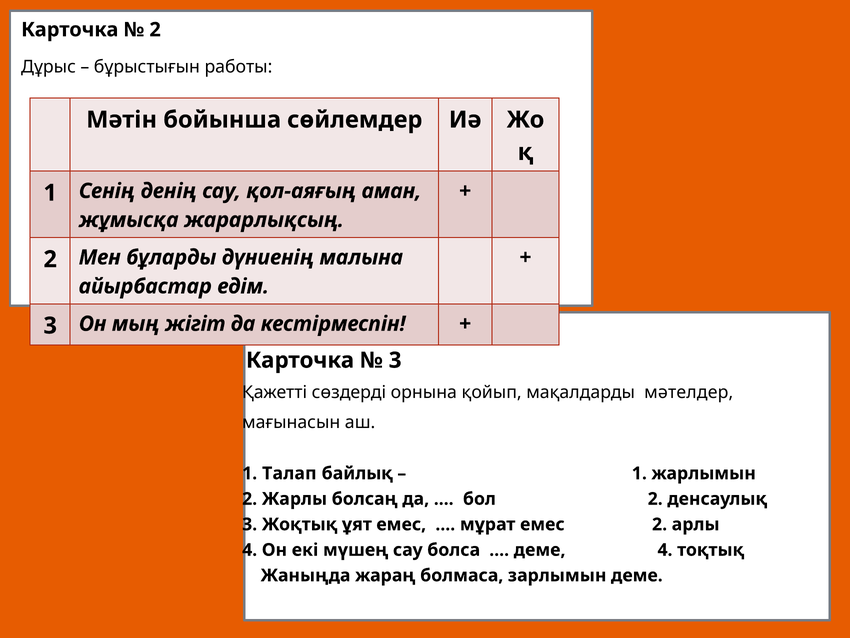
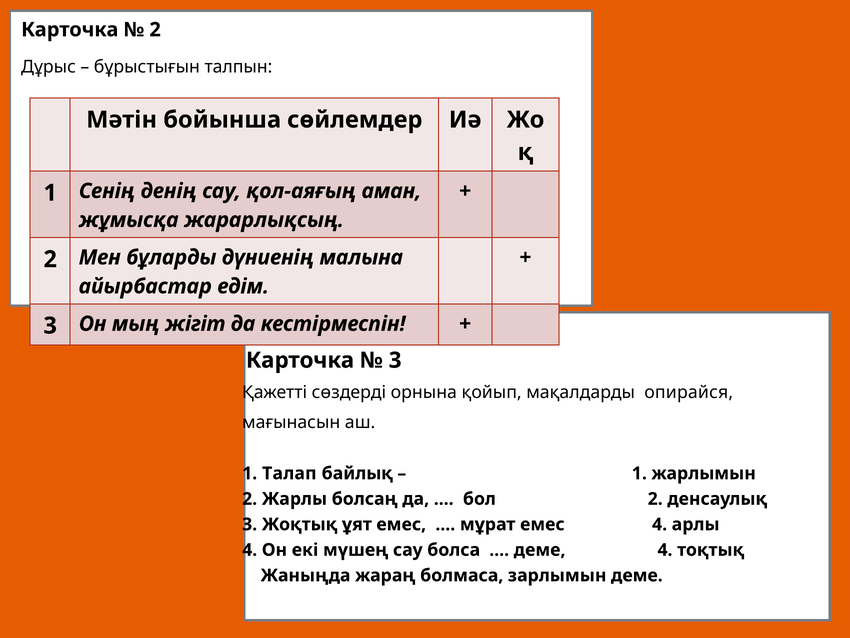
работы: работы -> талпын
мәтелдер: мәтелдер -> опирайся
емес 2: 2 -> 4
